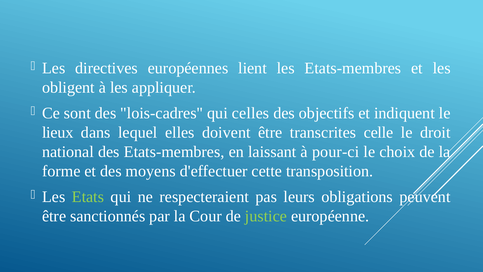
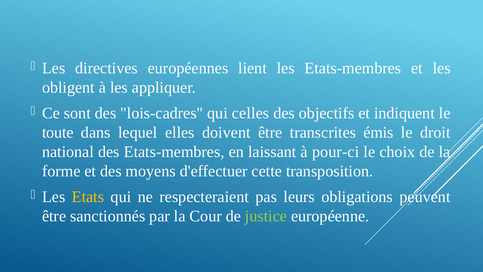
lieux: lieux -> toute
celle: celle -> émis
Etats colour: light green -> yellow
